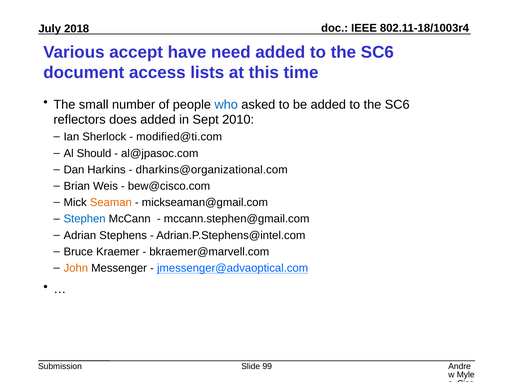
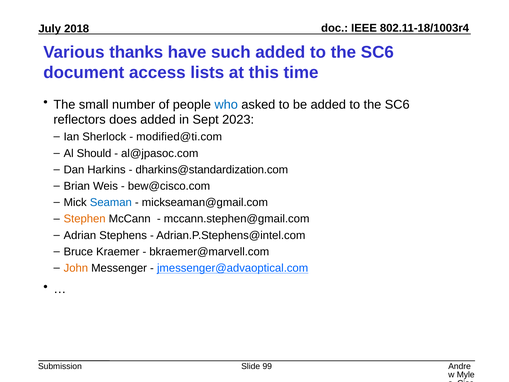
accept: accept -> thanks
need: need -> such
2010: 2010 -> 2023
dharkins@organizational.com: dharkins@organizational.com -> dharkins@standardization.com
Seaman colour: orange -> blue
Stephen colour: blue -> orange
